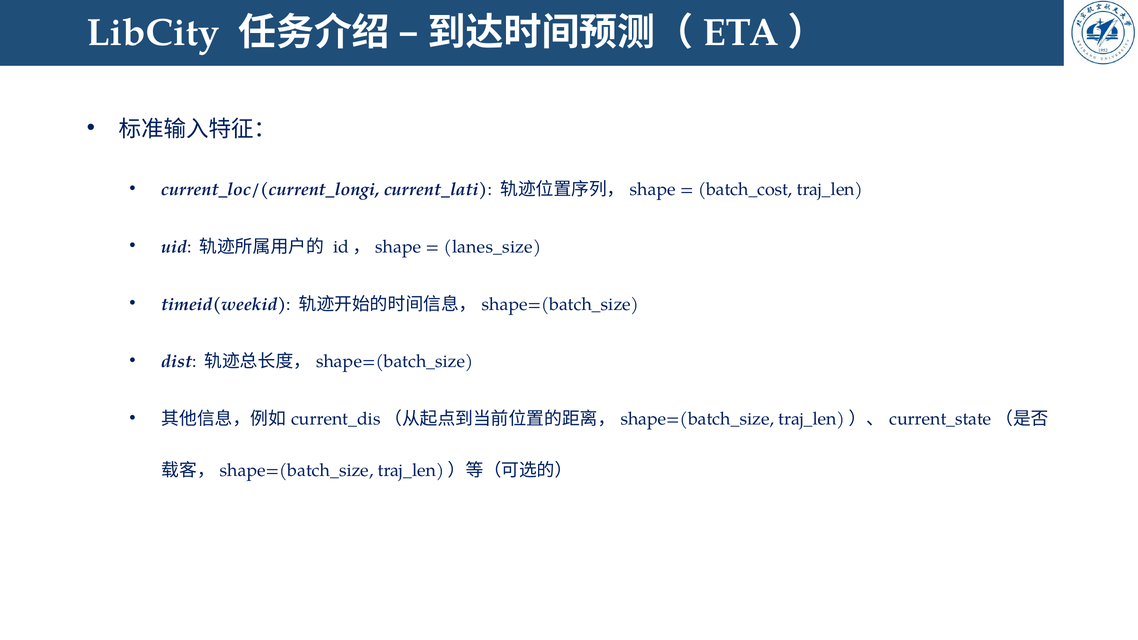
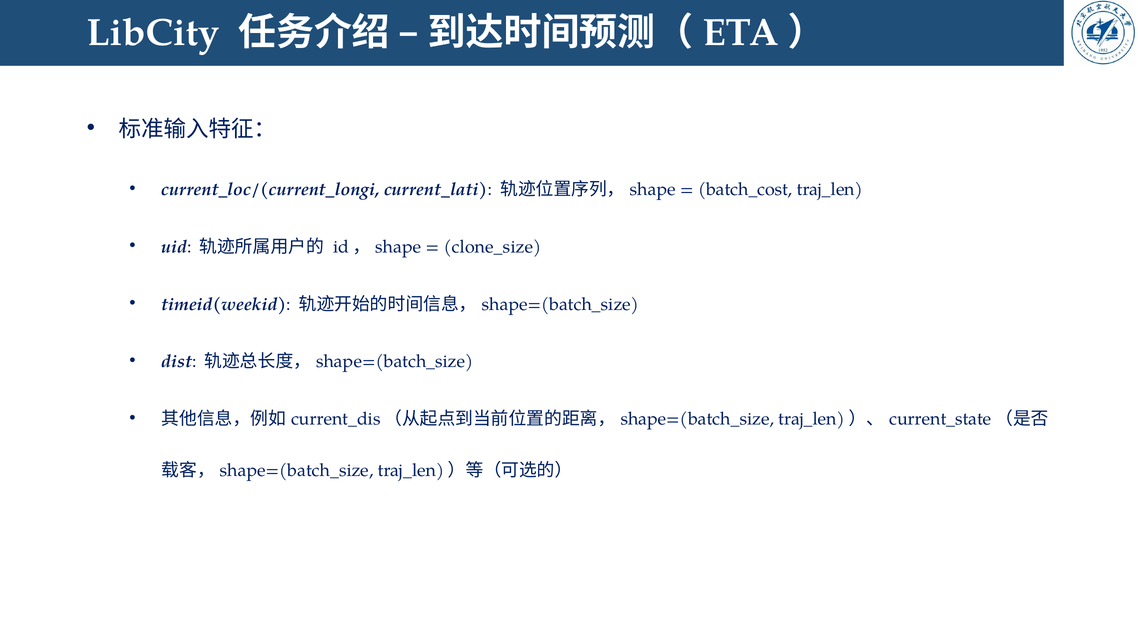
lanes_size: lanes_size -> clone_size
